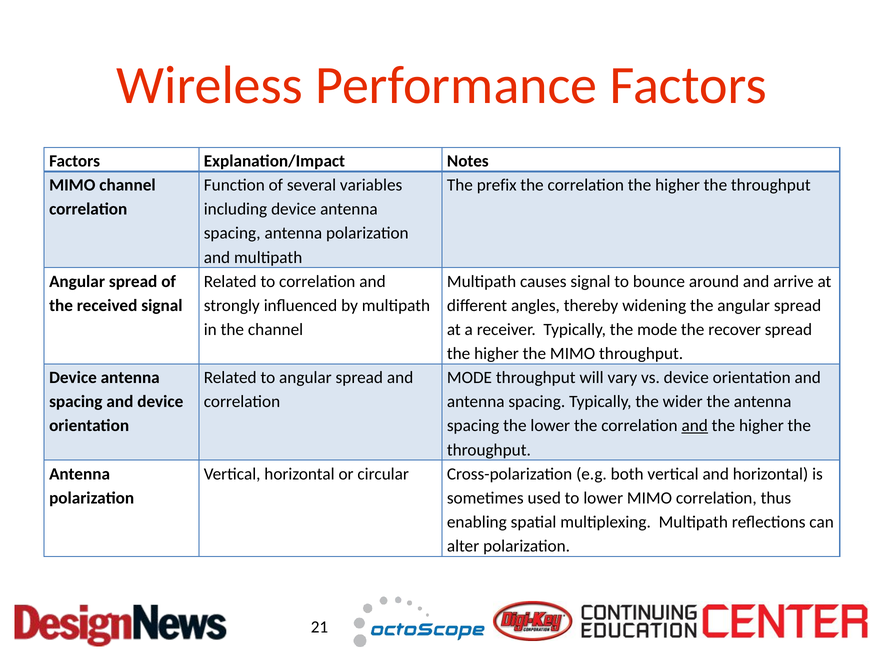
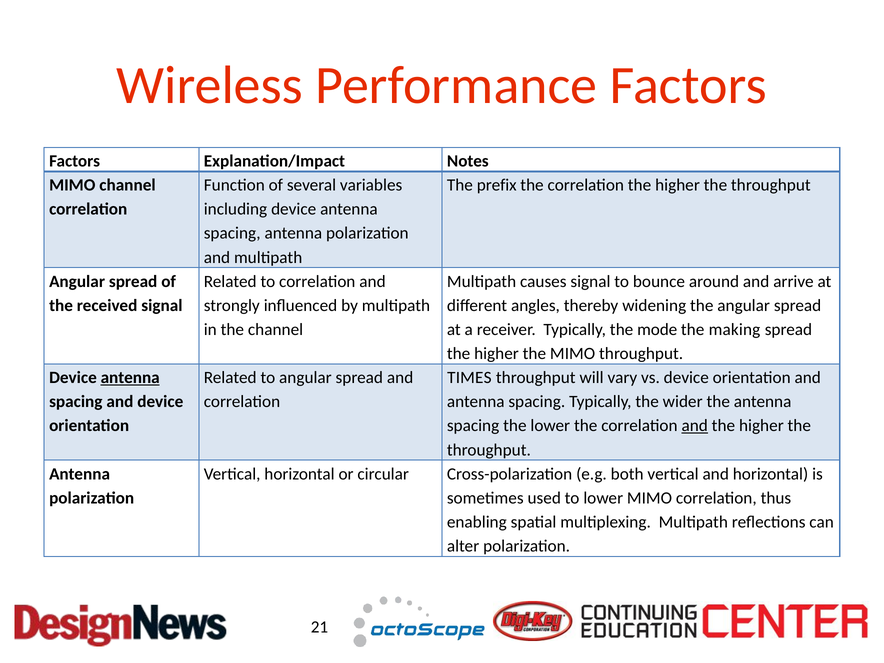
recover: recover -> making
antenna at (130, 378) underline: none -> present
MODE at (469, 378): MODE -> TIMES
